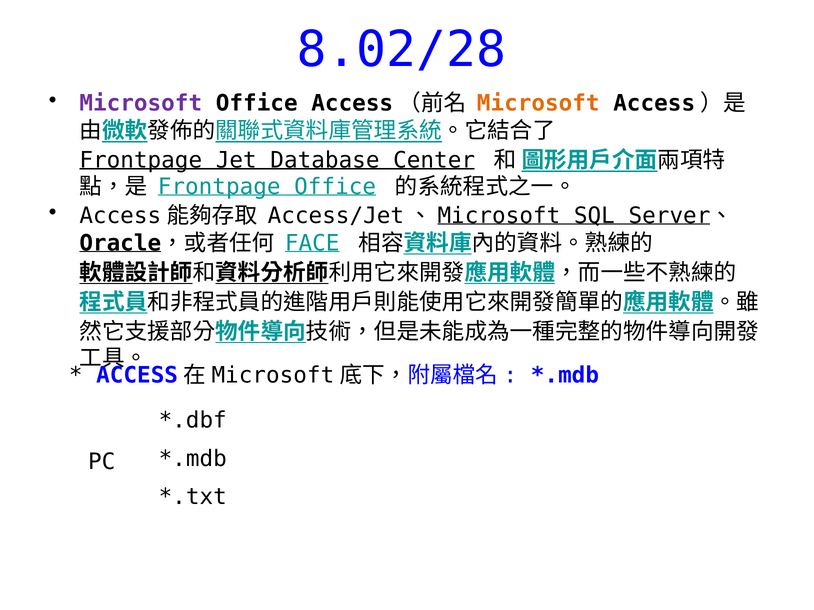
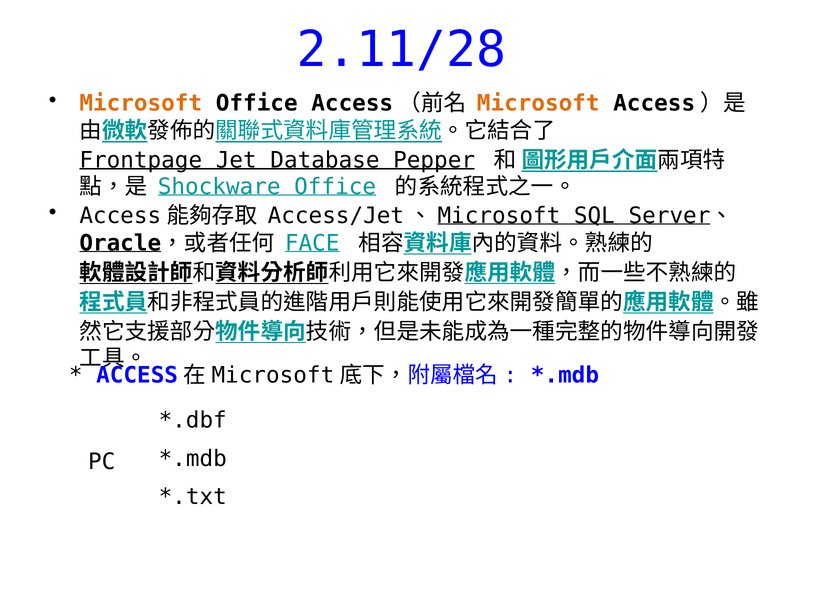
8.02/28: 8.02/28 -> 2.11/28
Microsoft at (141, 103) colour: purple -> orange
Center: Center -> Pepper
Frontpage at (219, 187): Frontpage -> Shockware
